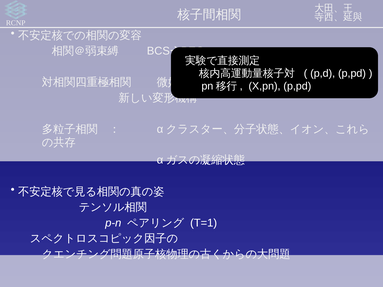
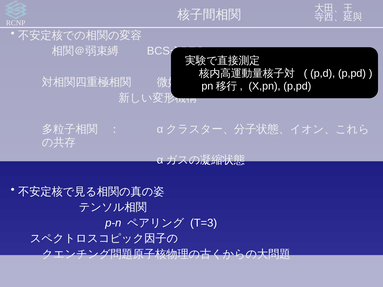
T=1: T=1 -> T=3
